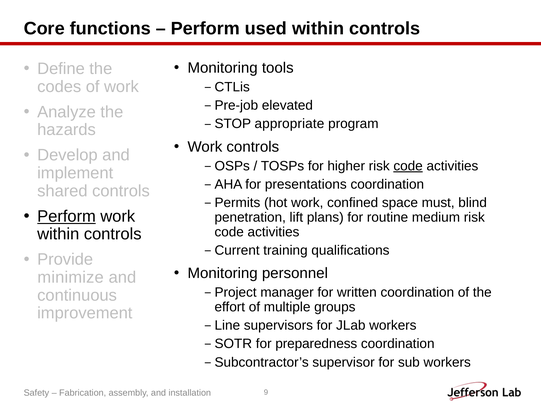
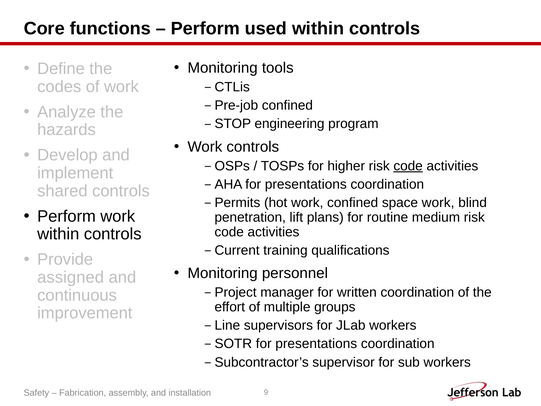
elevated at (287, 105): elevated -> confined
appropriate: appropriate -> engineering
space must: must -> work
Perform at (67, 216) underline: present -> none
minimize: minimize -> assigned
preparedness at (316, 344): preparedness -> presentations
